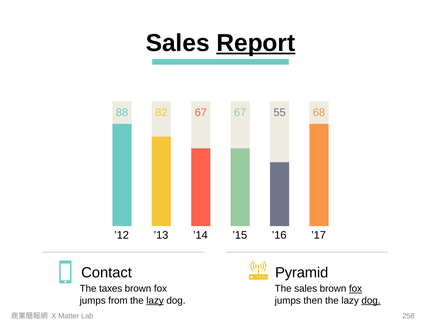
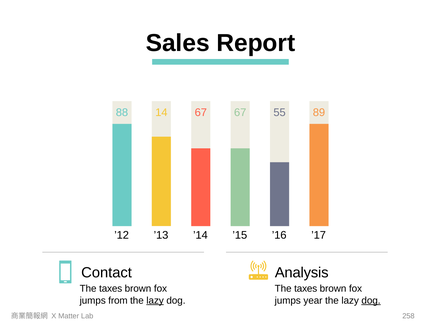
Report underline: present -> none
82: 82 -> 14
68: 68 -> 89
Pyramid: Pyramid -> Analysis
sales at (306, 288): sales -> taxes
fox at (356, 288) underline: present -> none
then: then -> year
